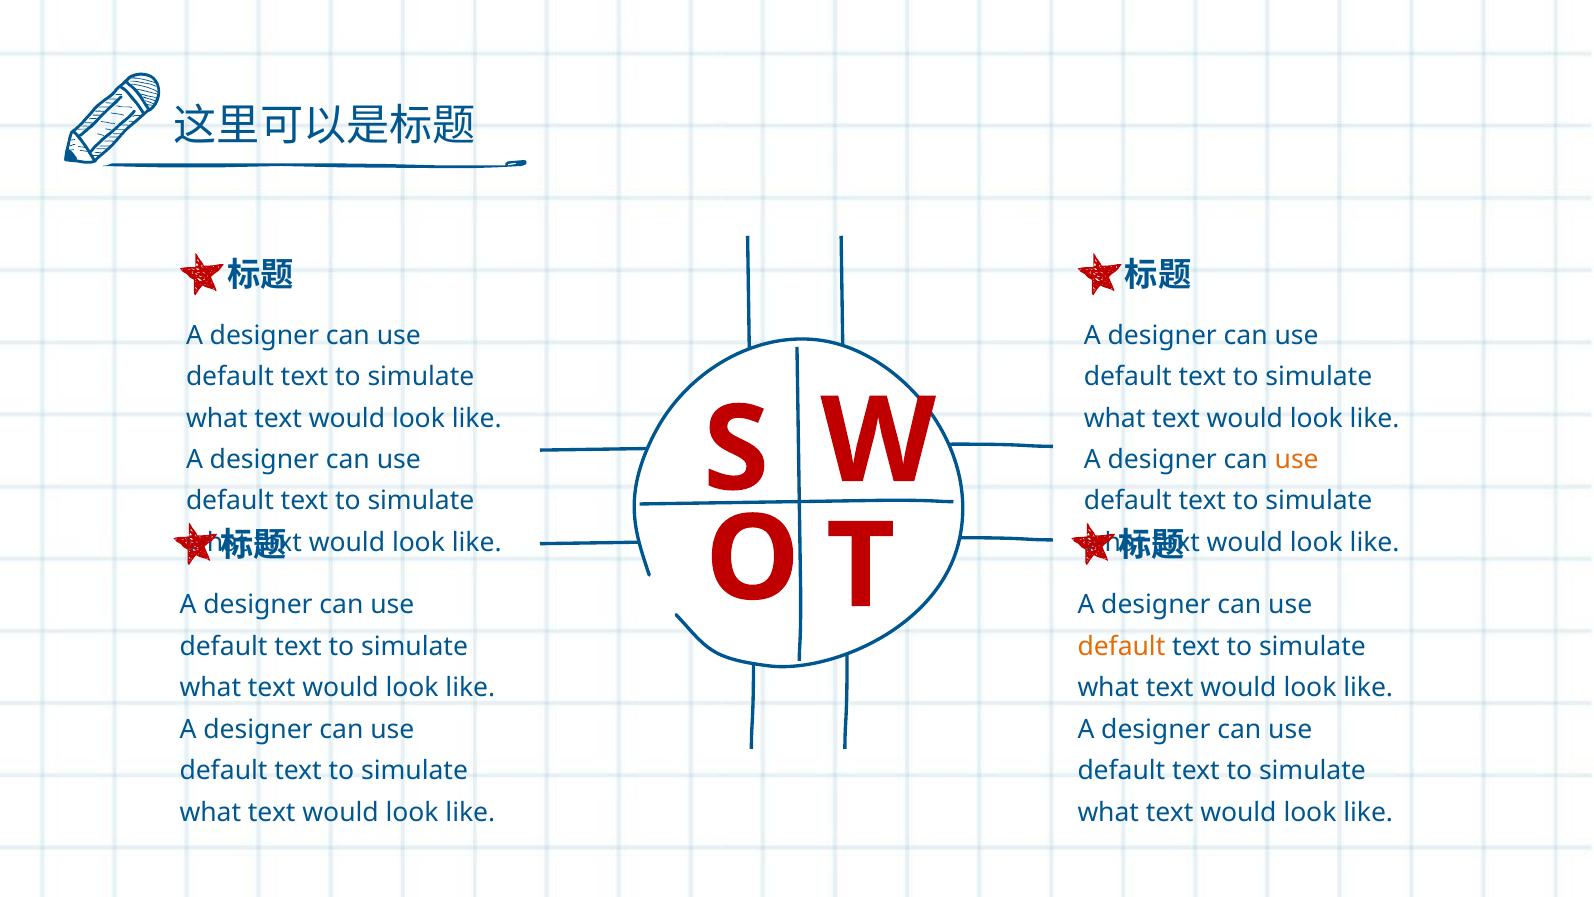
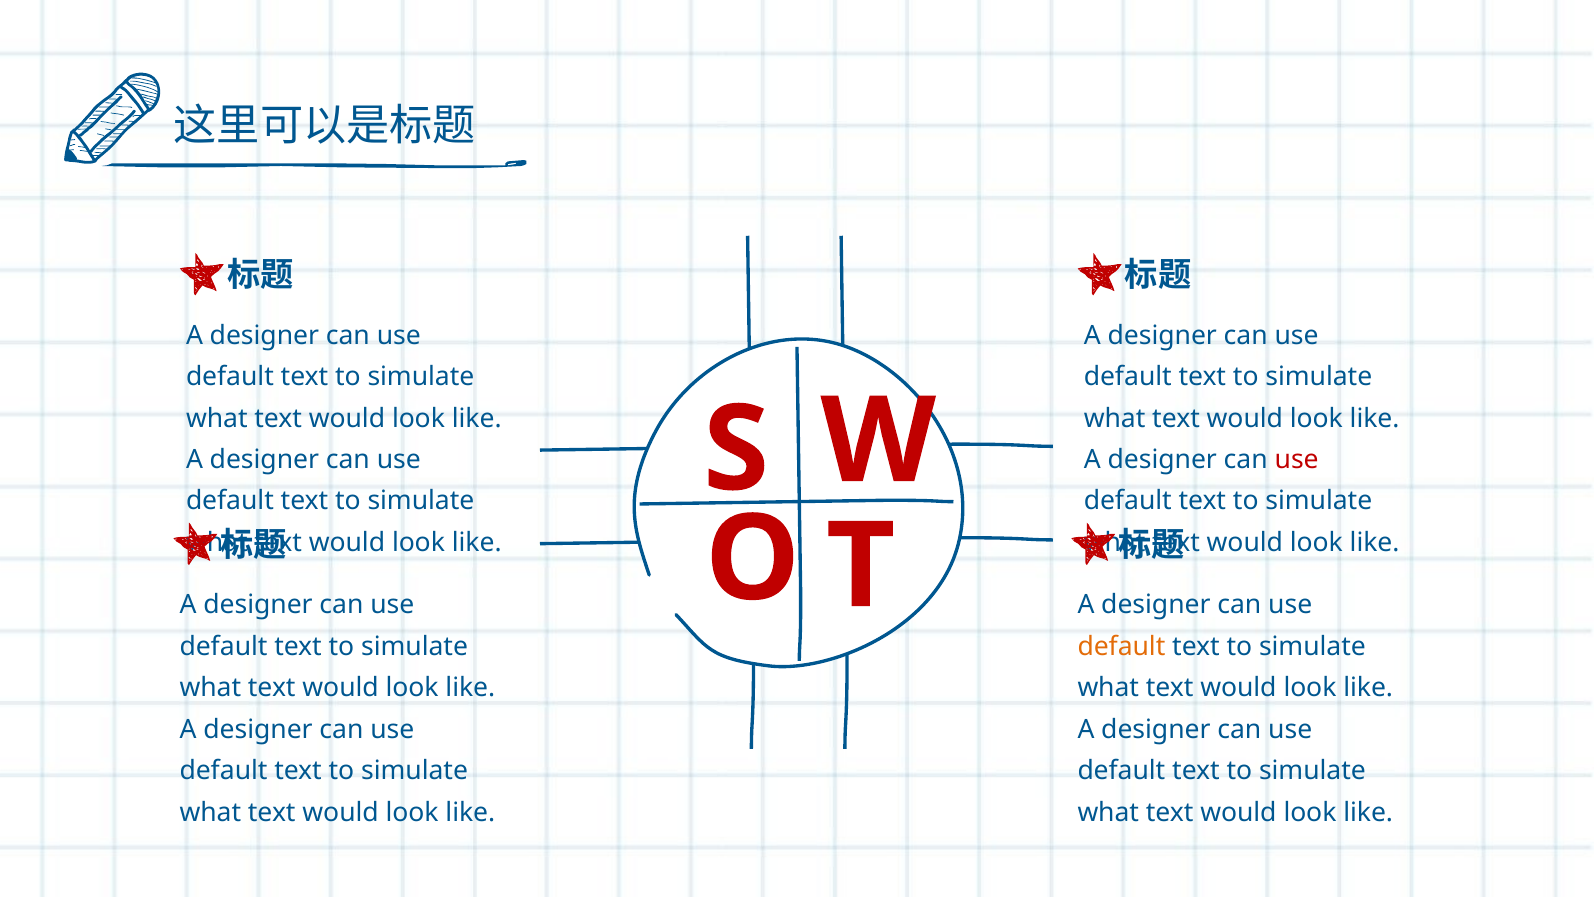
use at (1297, 460) colour: orange -> red
